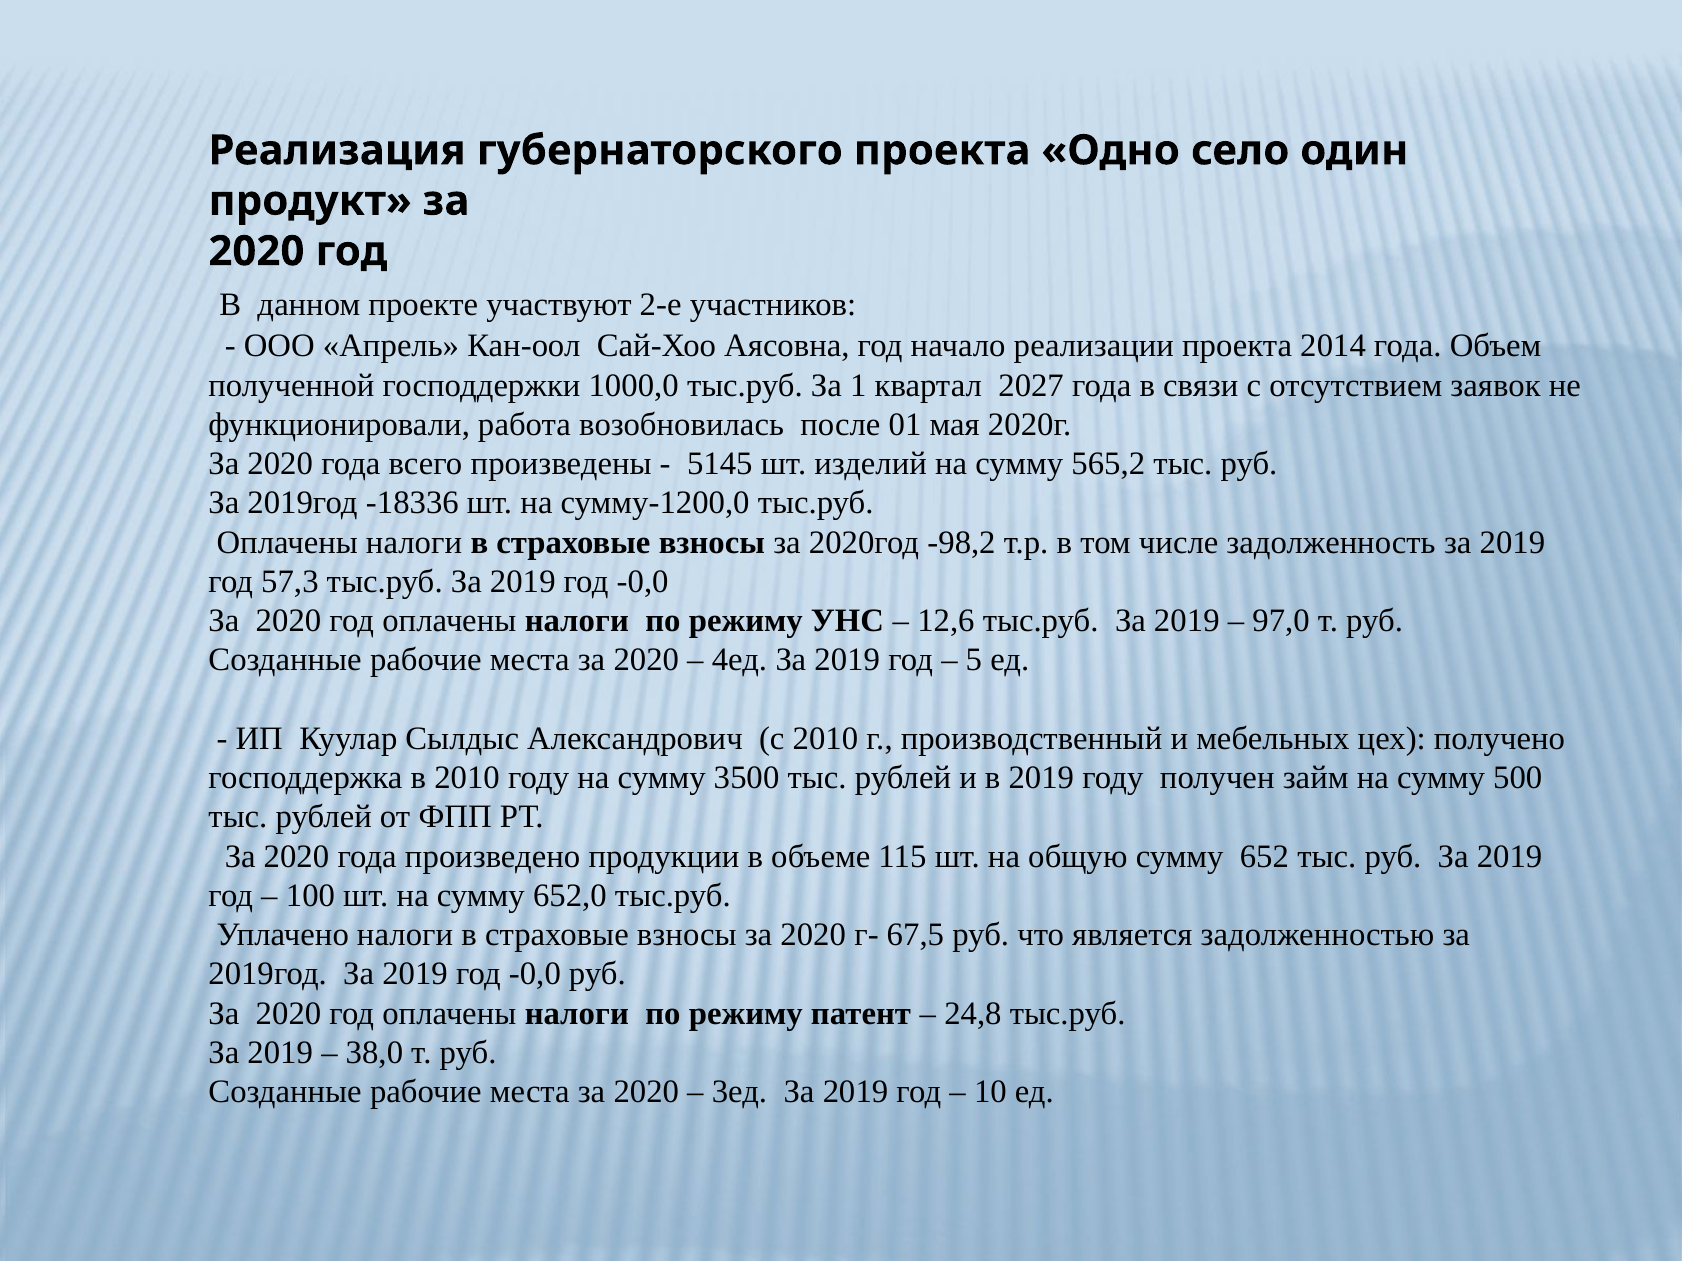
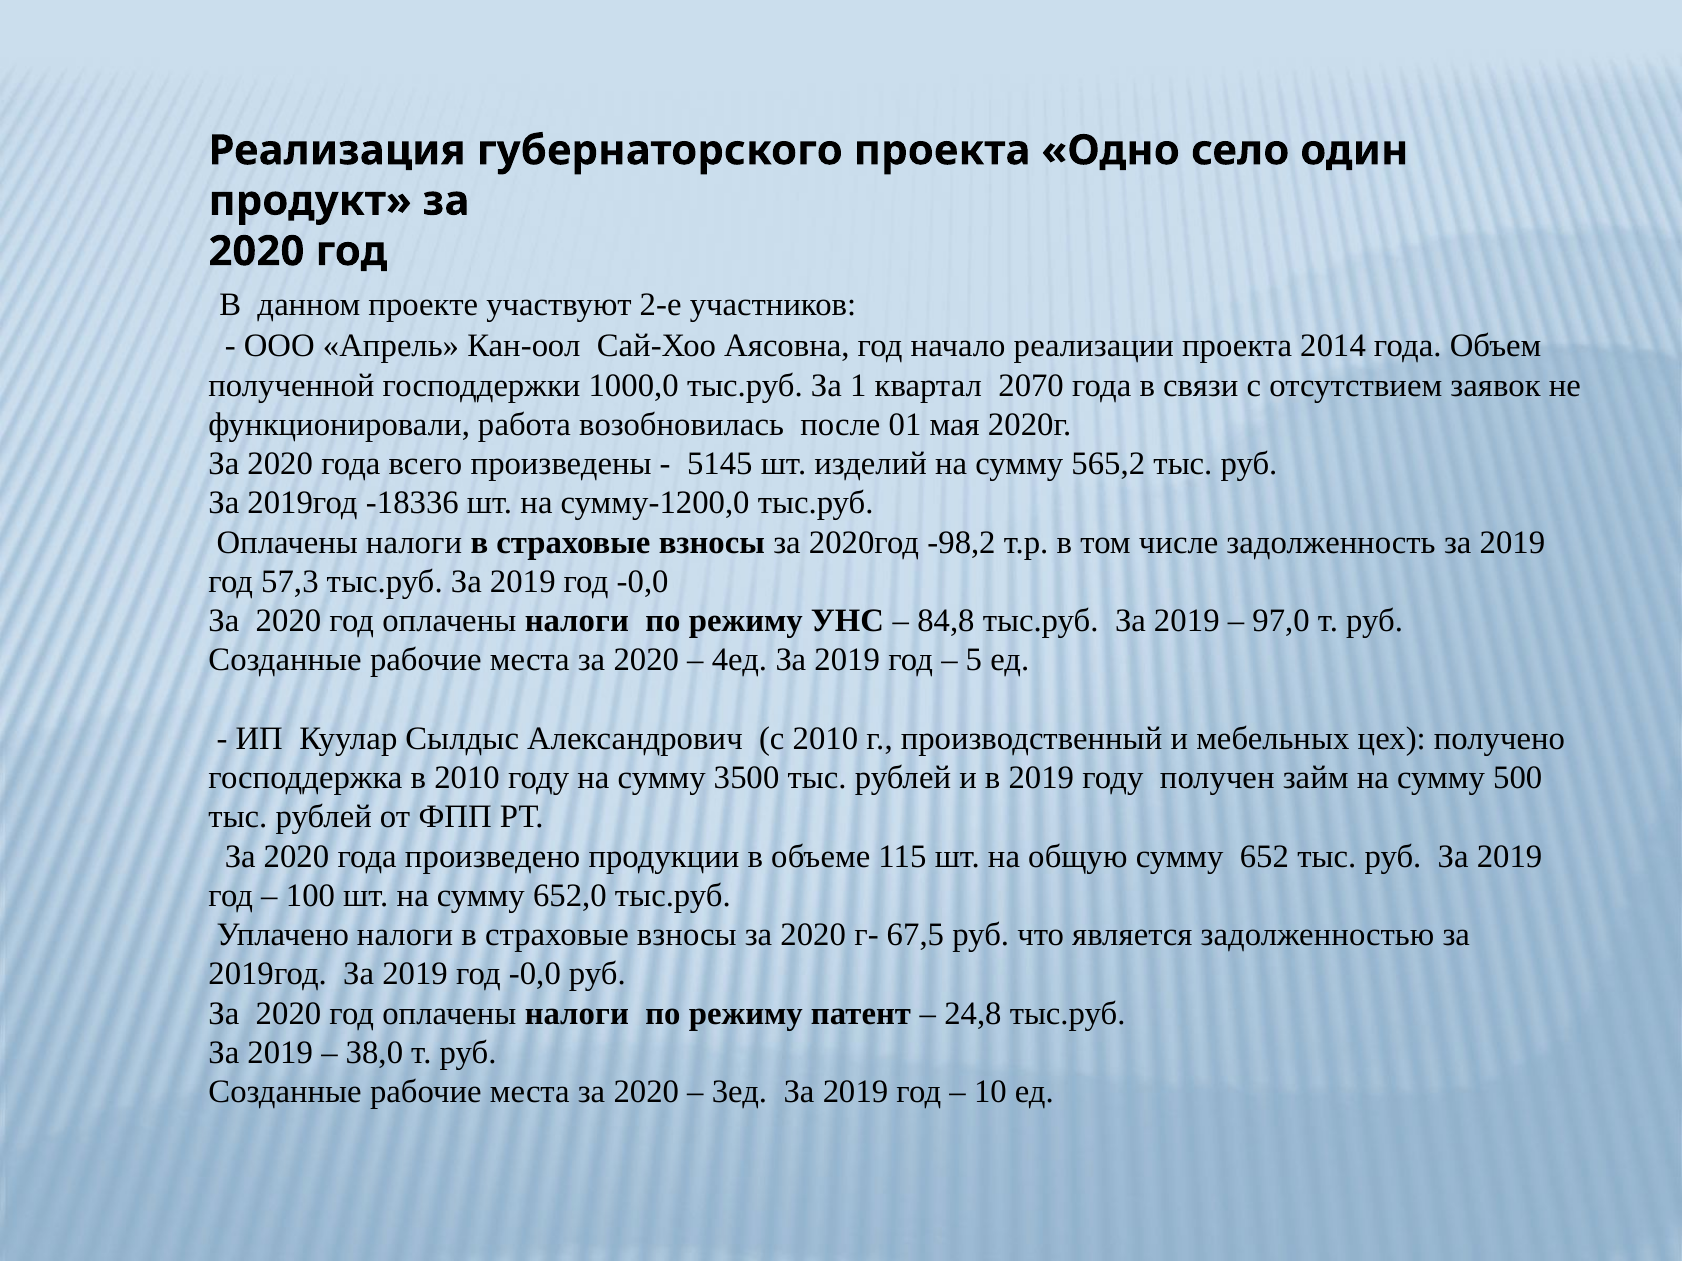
2027: 2027 -> 2070
12,6: 12,6 -> 84,8
